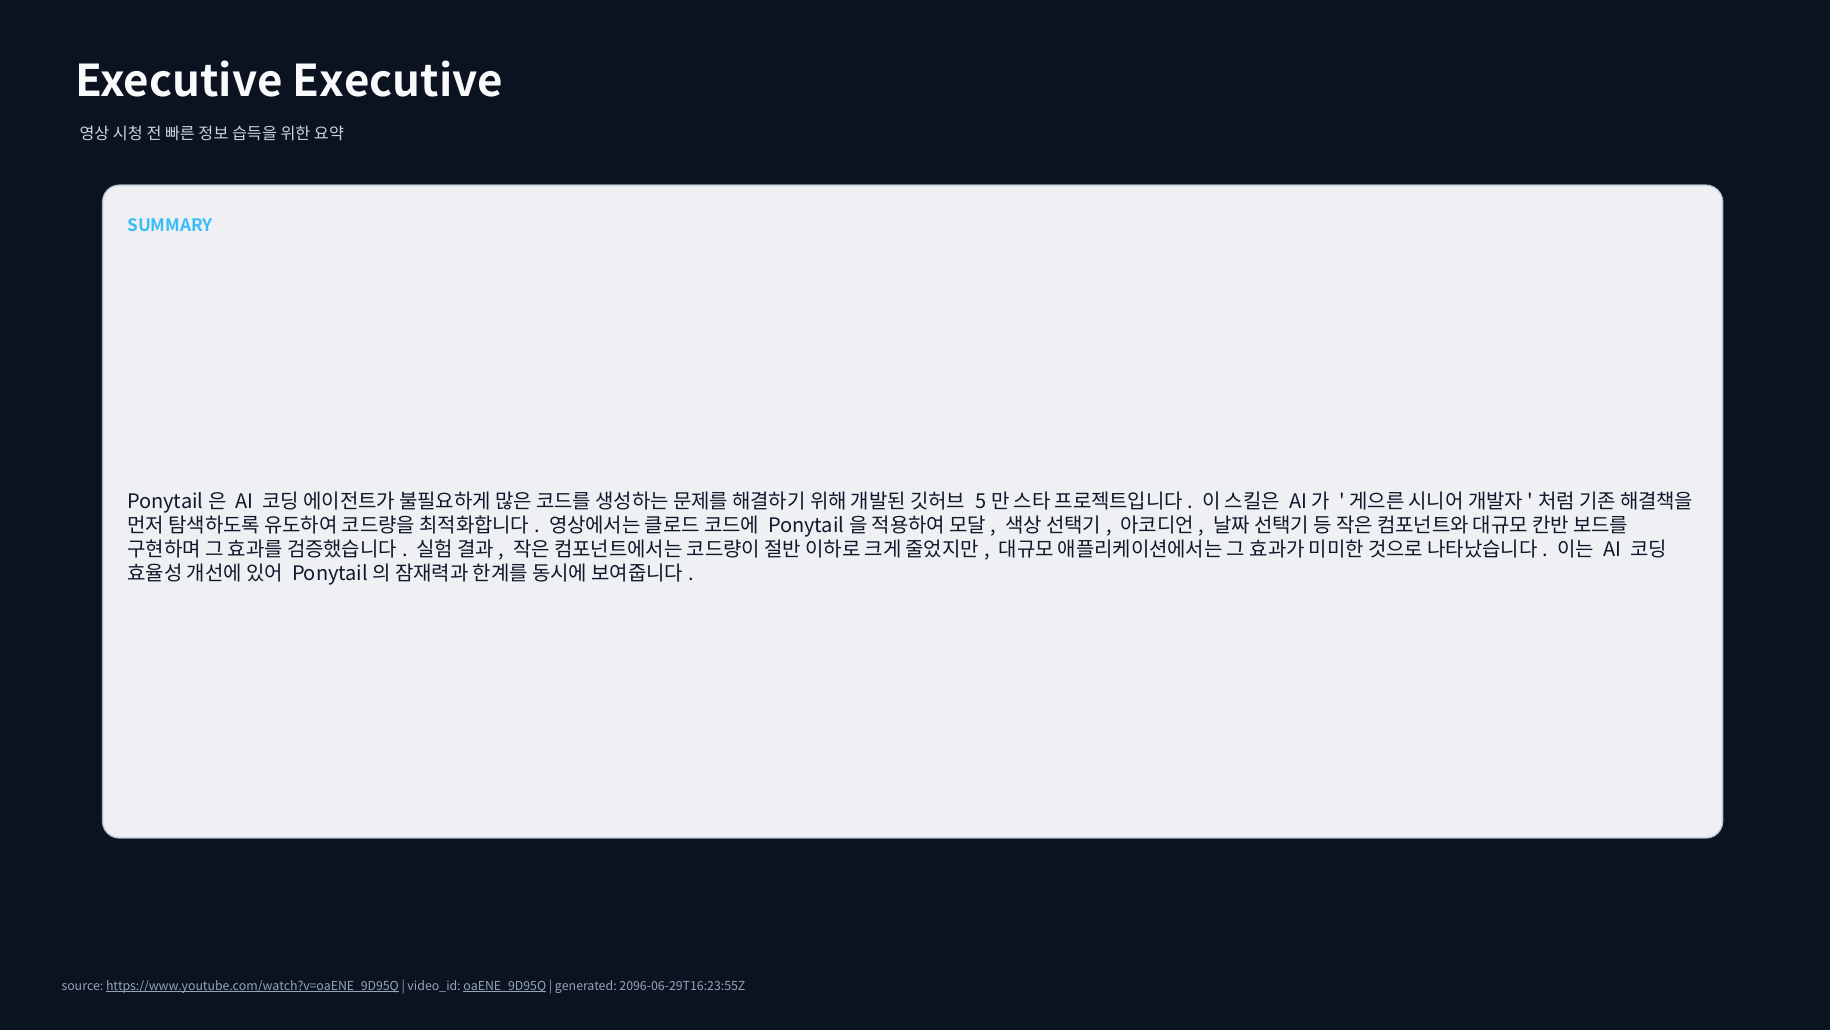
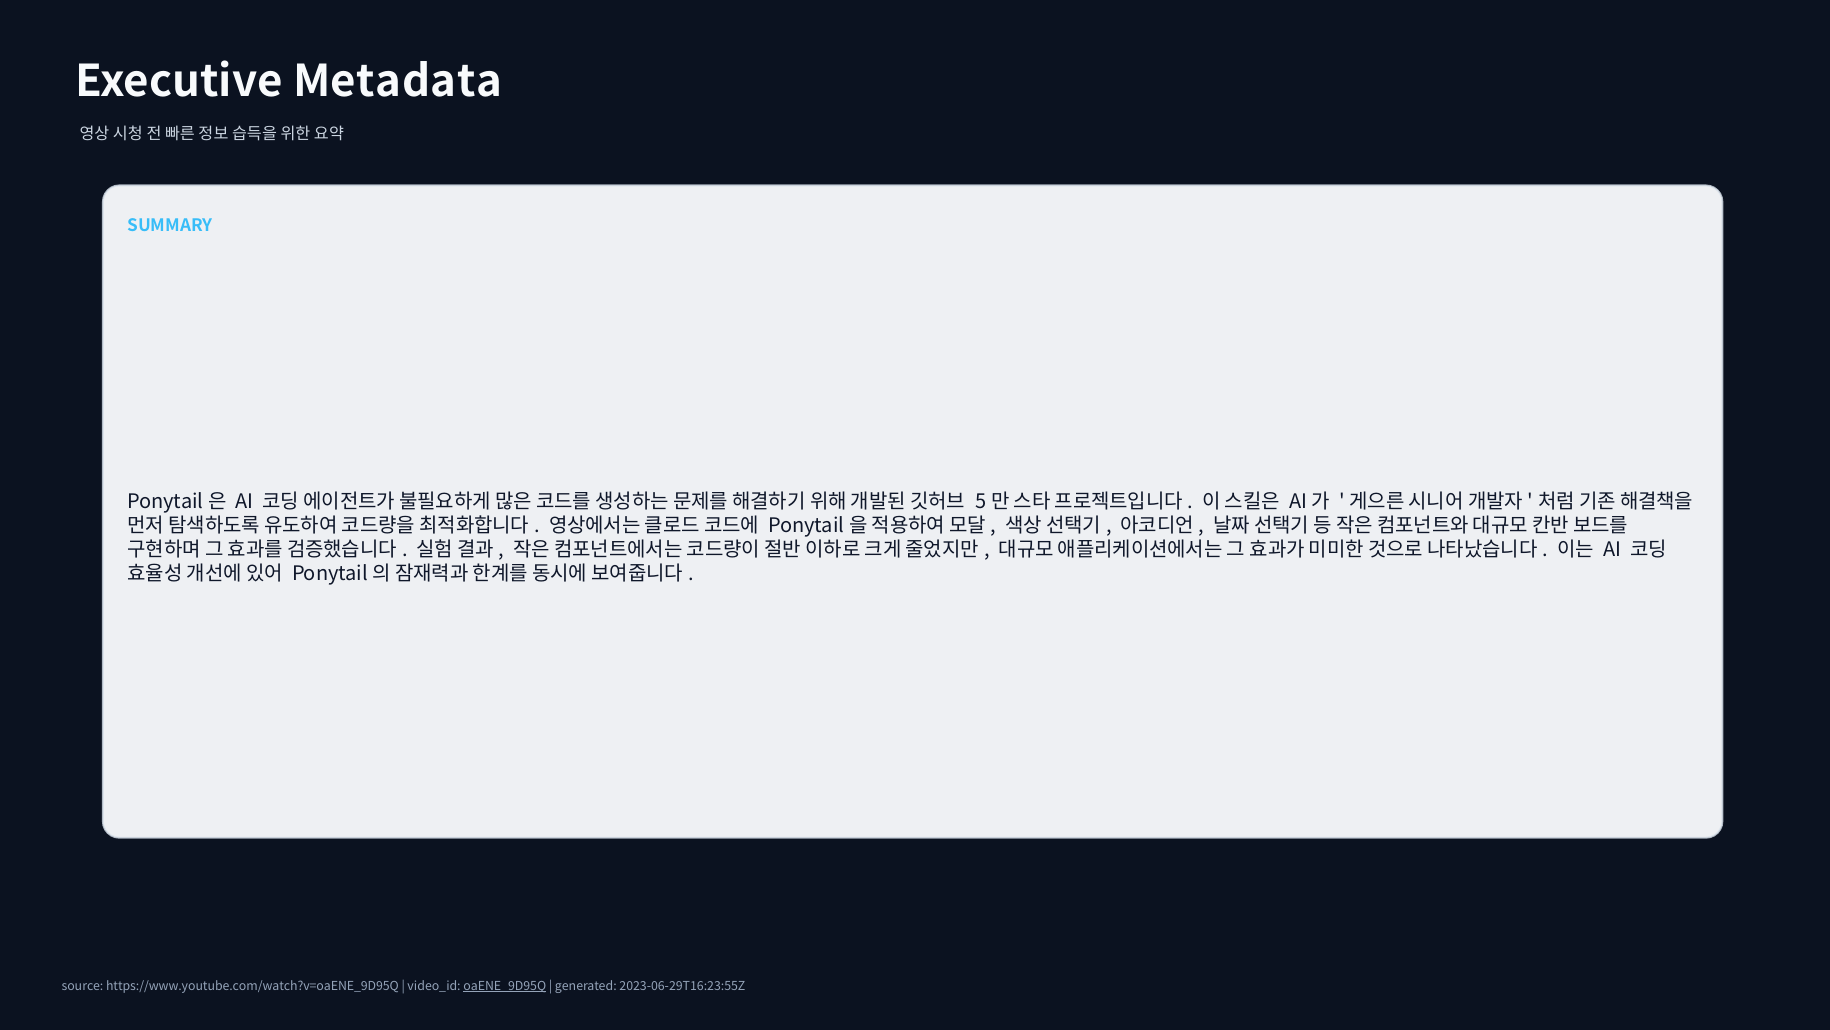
Executive Executive: Executive -> Metadata
https://www.youtube.com/watch?v=oaENE_9D95Q underline: present -> none
2096-06-29T16:23:55Z: 2096-06-29T16:23:55Z -> 2023-06-29T16:23:55Z
